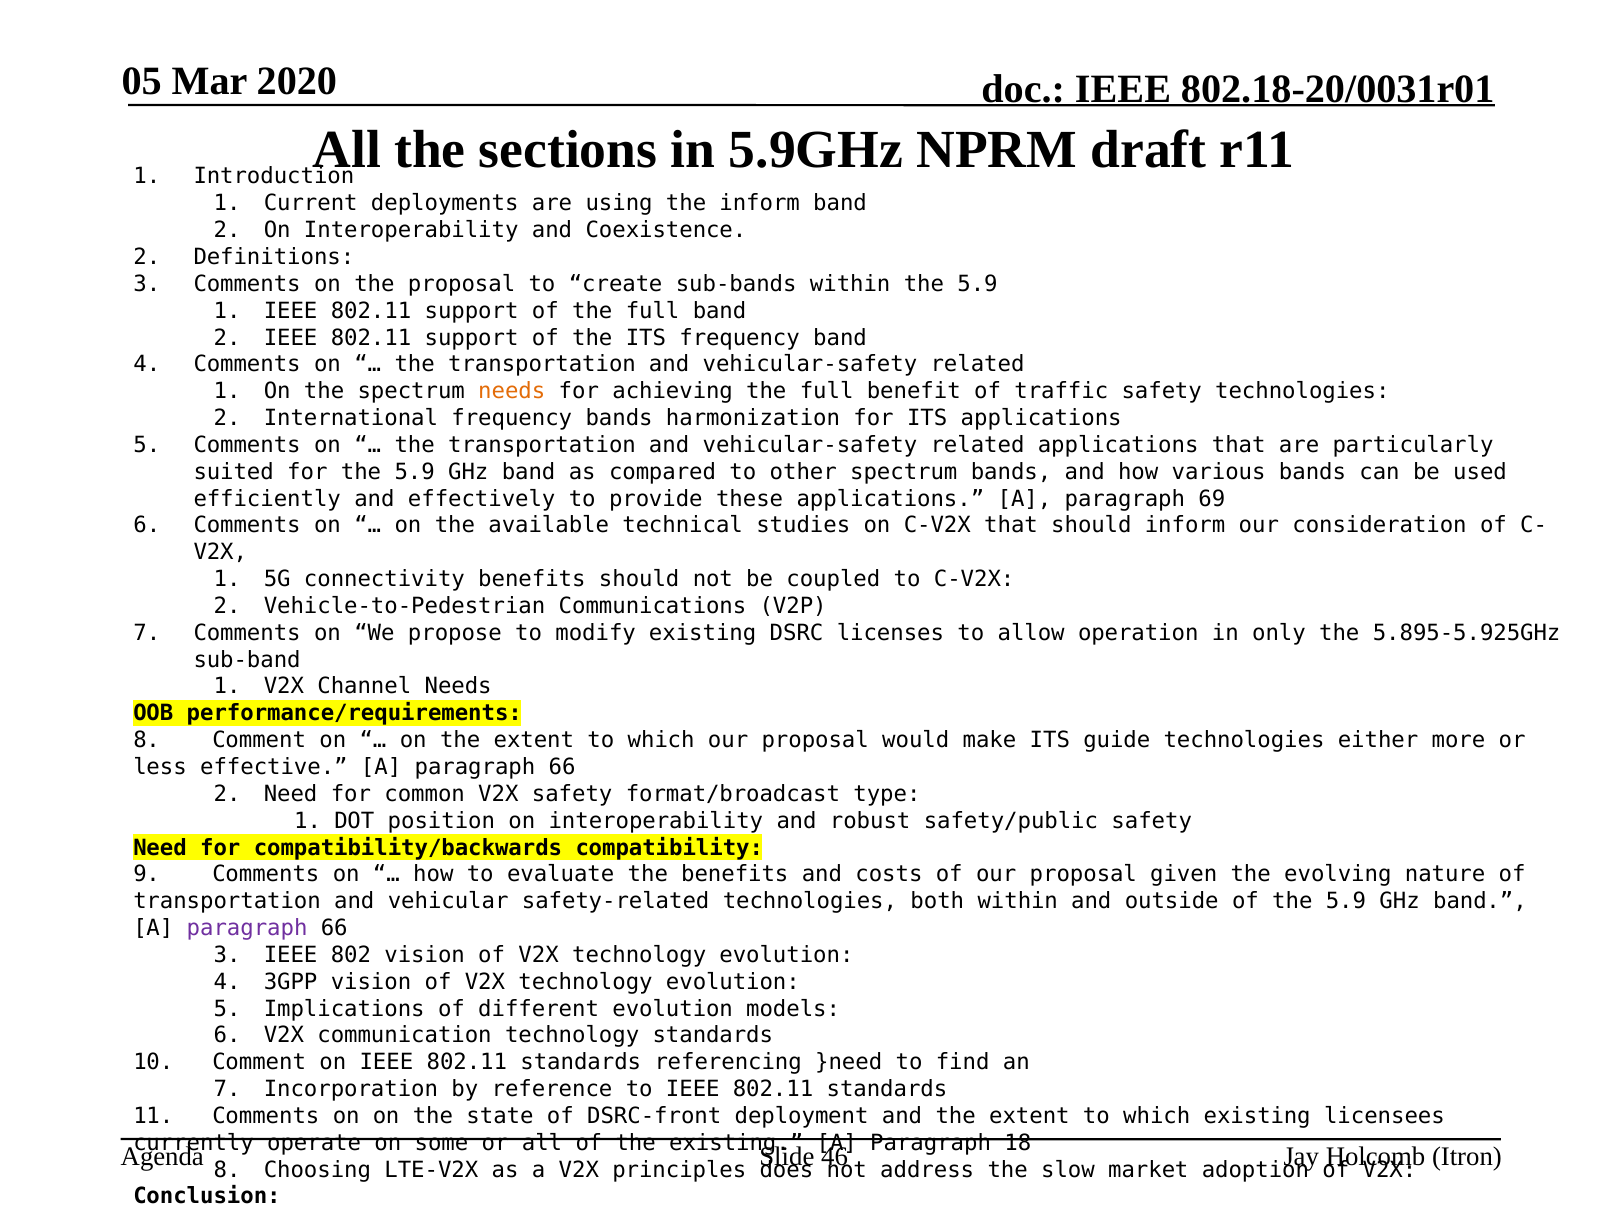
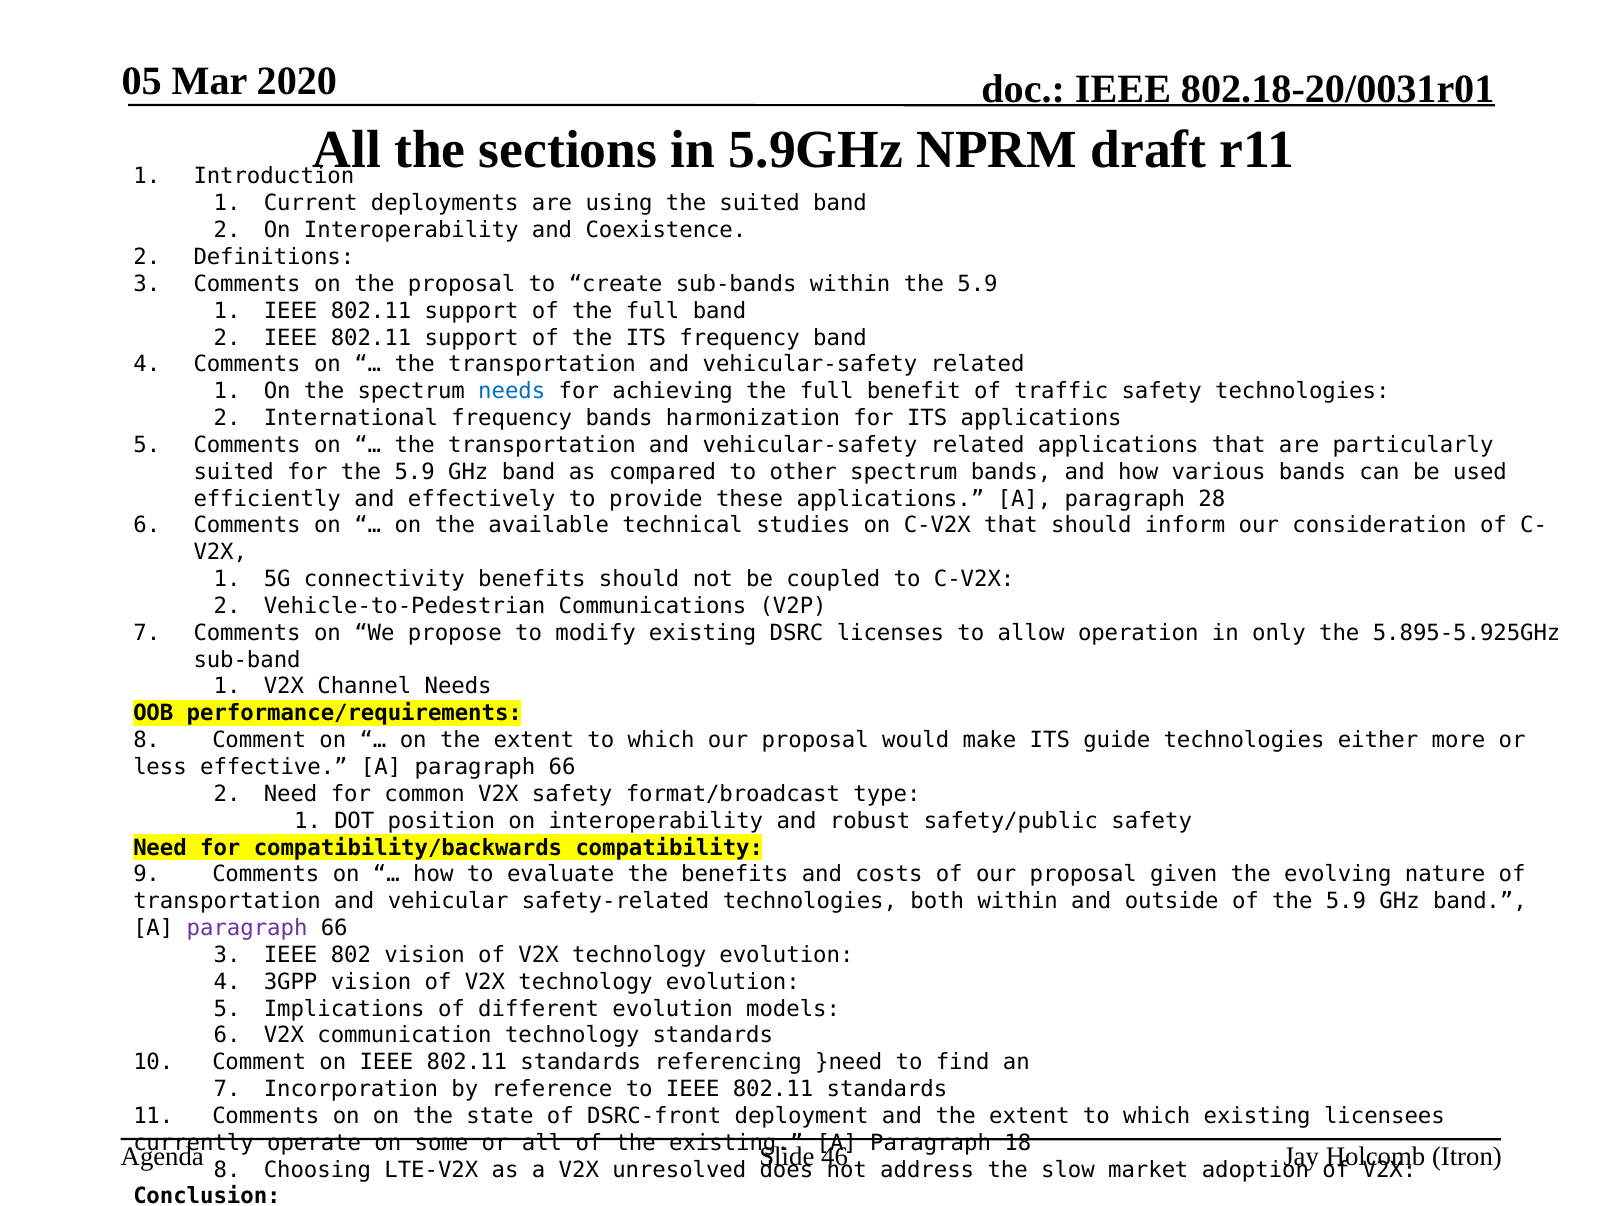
the inform: inform -> suited
needs at (512, 391) colour: orange -> blue
69: 69 -> 28
principles: principles -> unresolved
